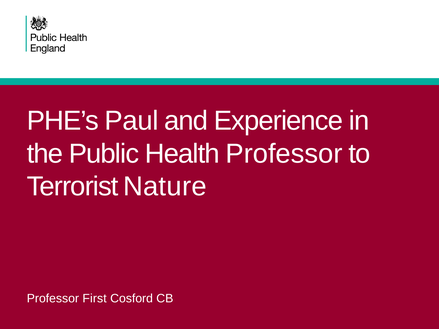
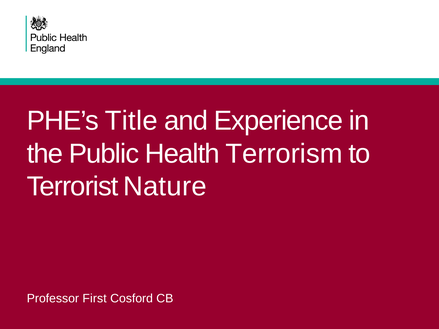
Paul: Paul -> Title
Health Professor: Professor -> Terrorism
